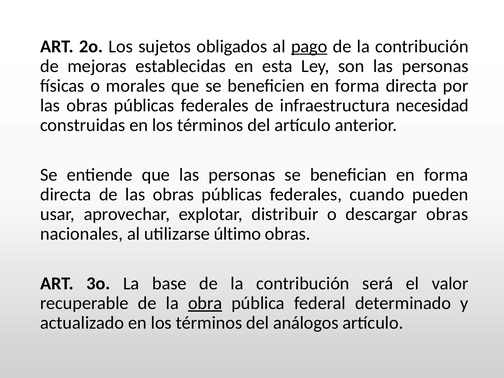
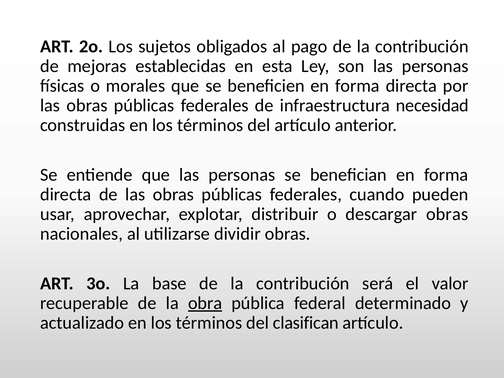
pago underline: present -> none
último: último -> dividir
análogos: análogos -> clasifican
